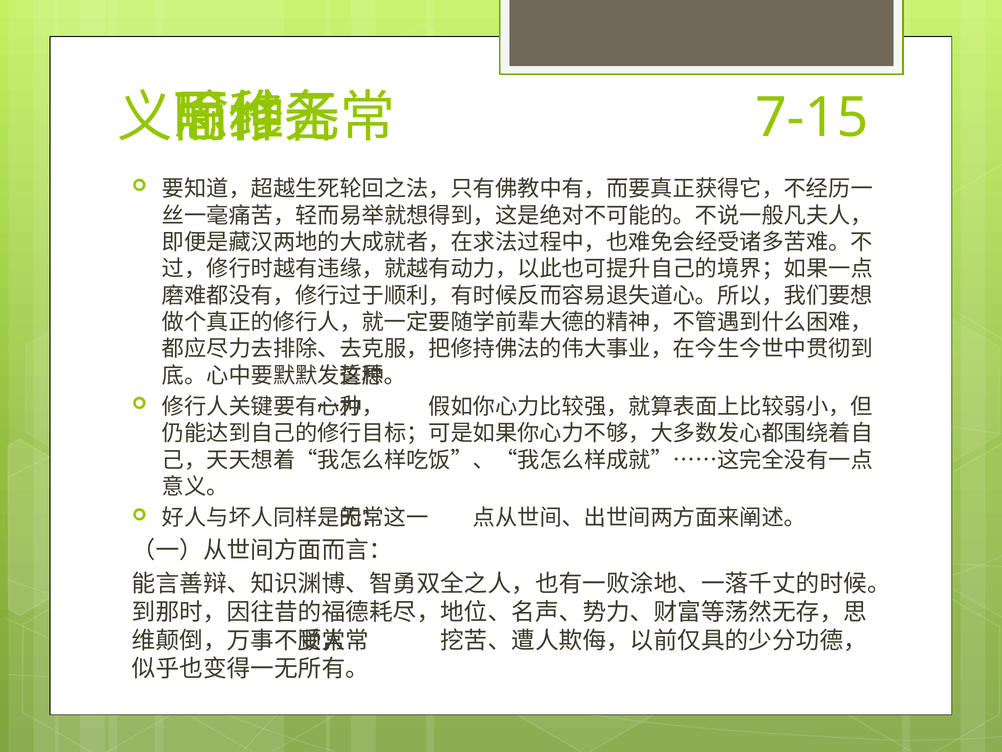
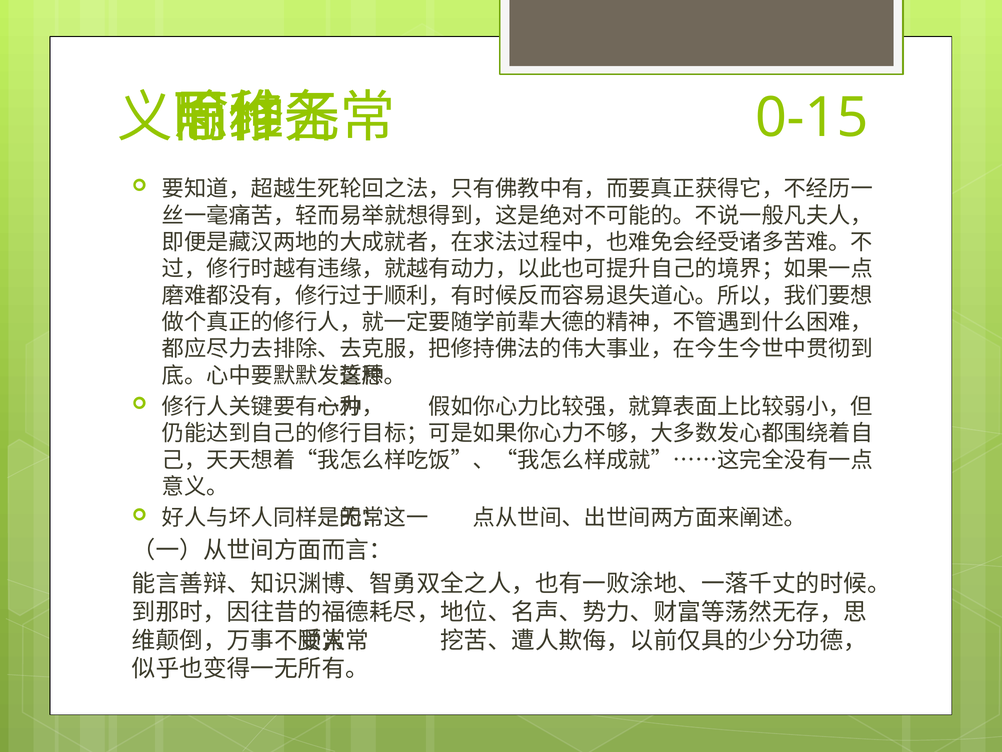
7-15: 7-15 -> 0-15
